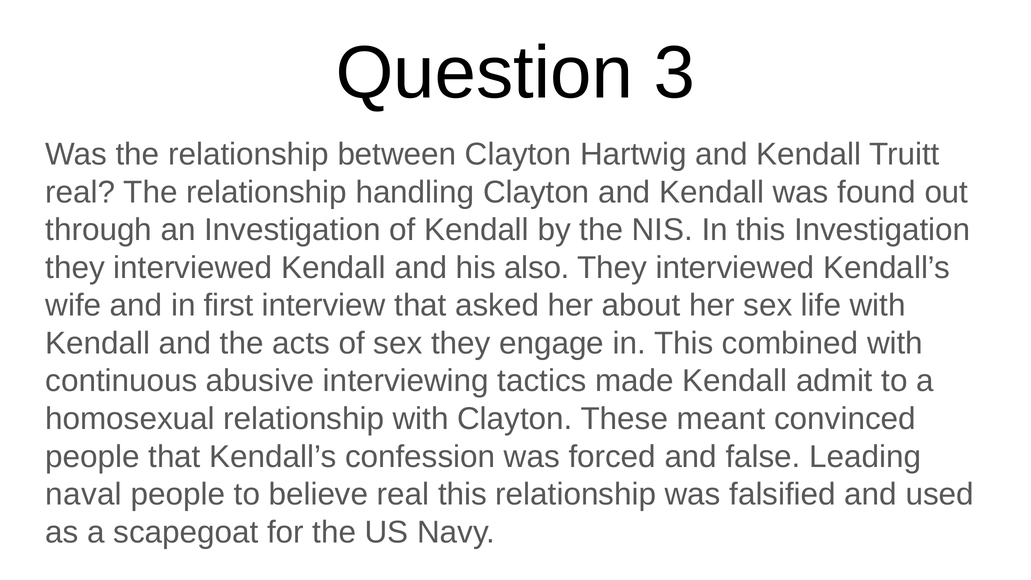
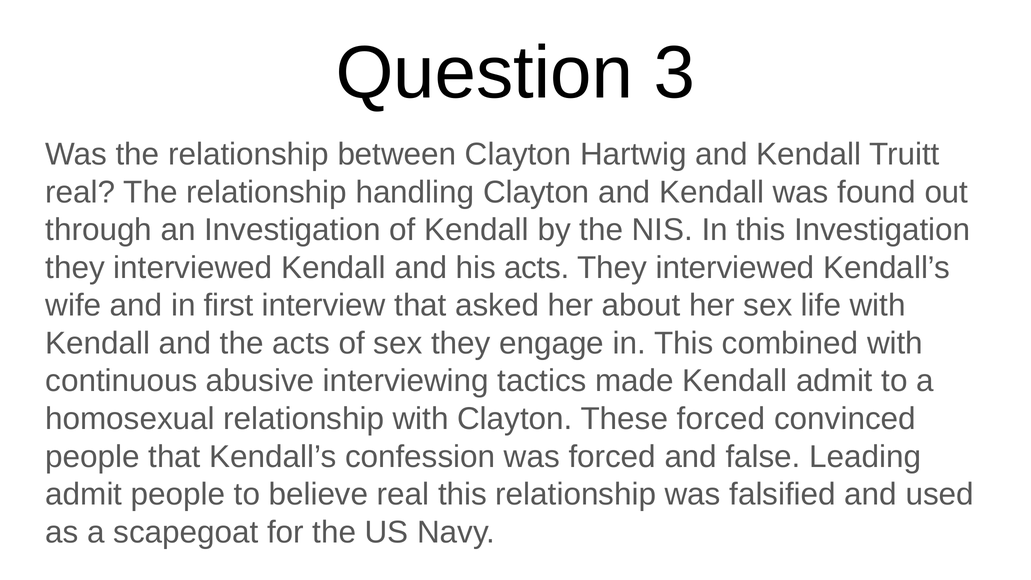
his also: also -> acts
These meant: meant -> forced
naval at (84, 494): naval -> admit
